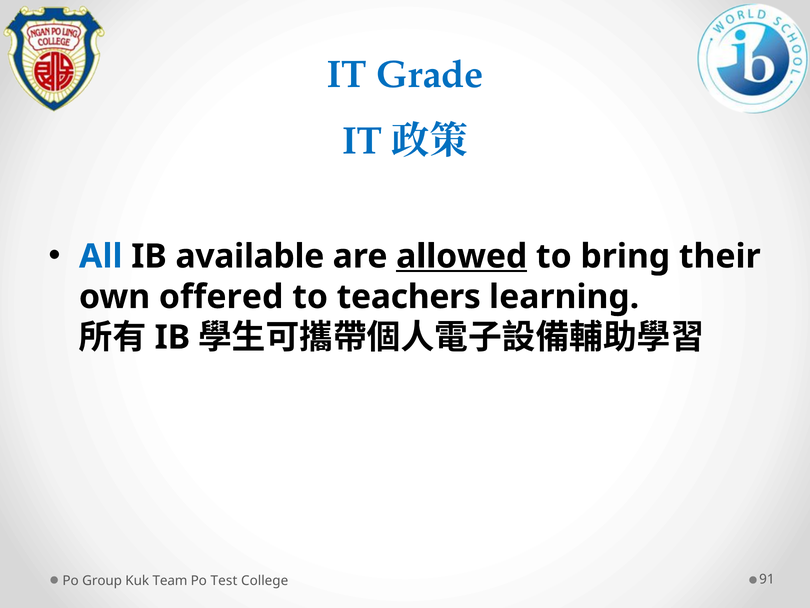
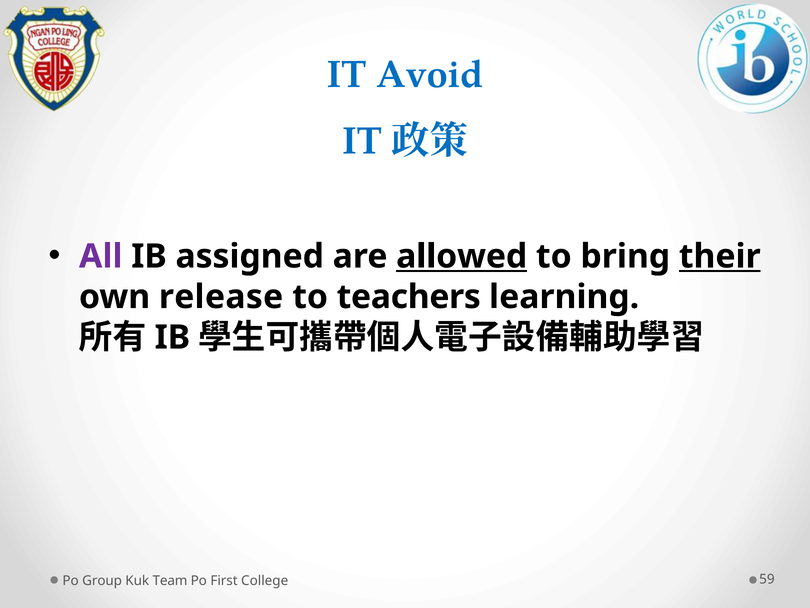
Grade: Grade -> Avoid
All colour: blue -> purple
available: available -> assigned
their underline: none -> present
offered: offered -> release
Test: Test -> First
91: 91 -> 59
